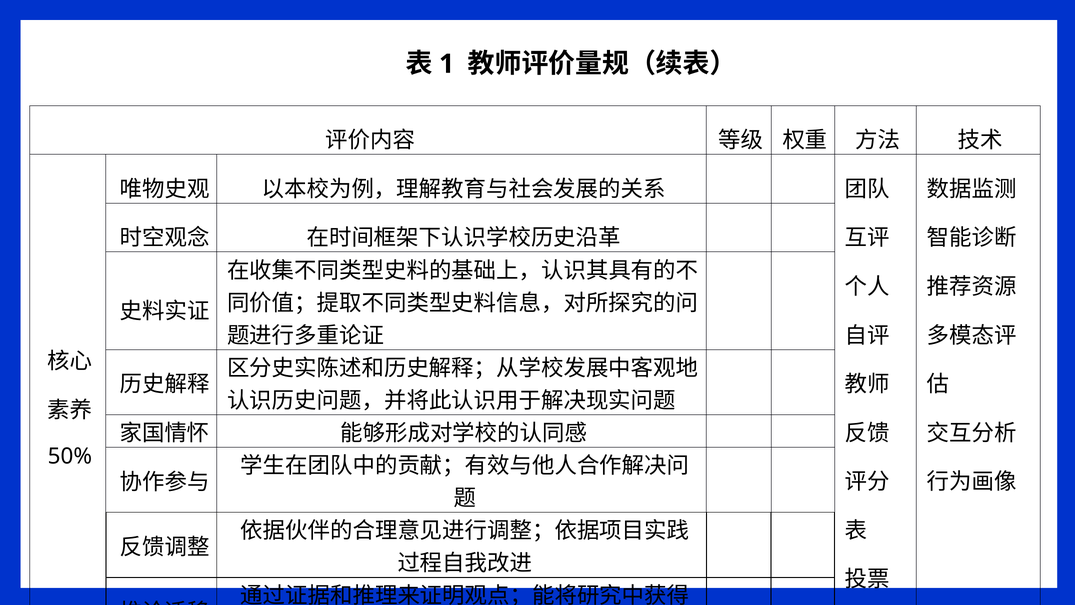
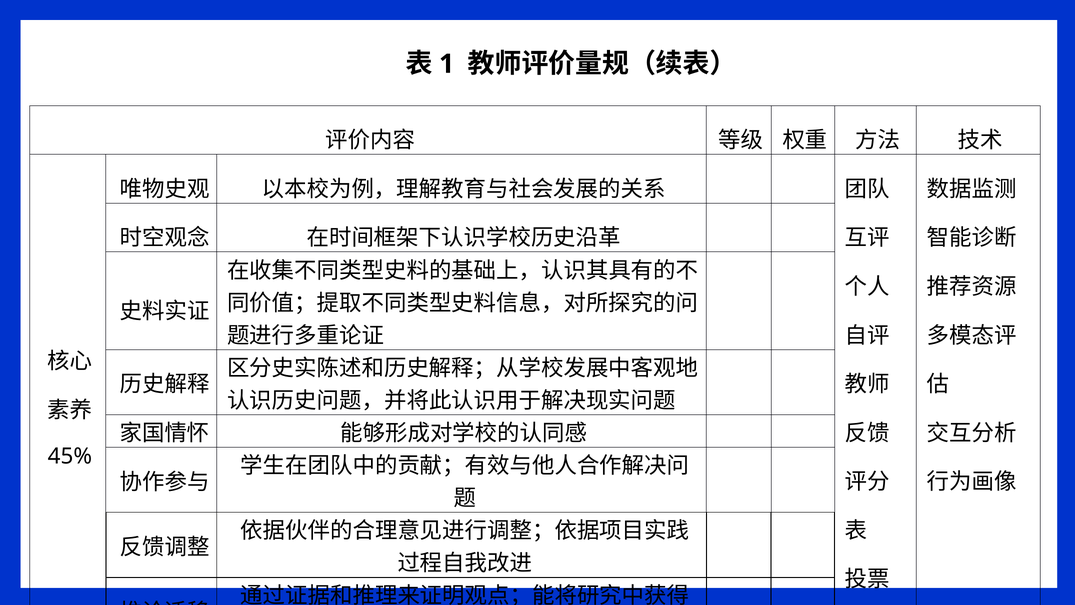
50%: 50% -> 45%
